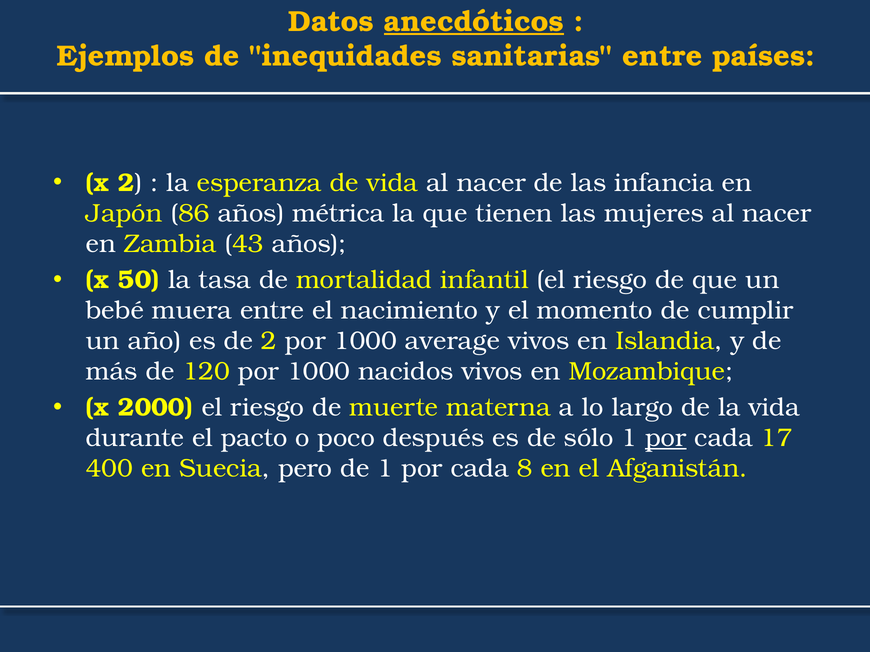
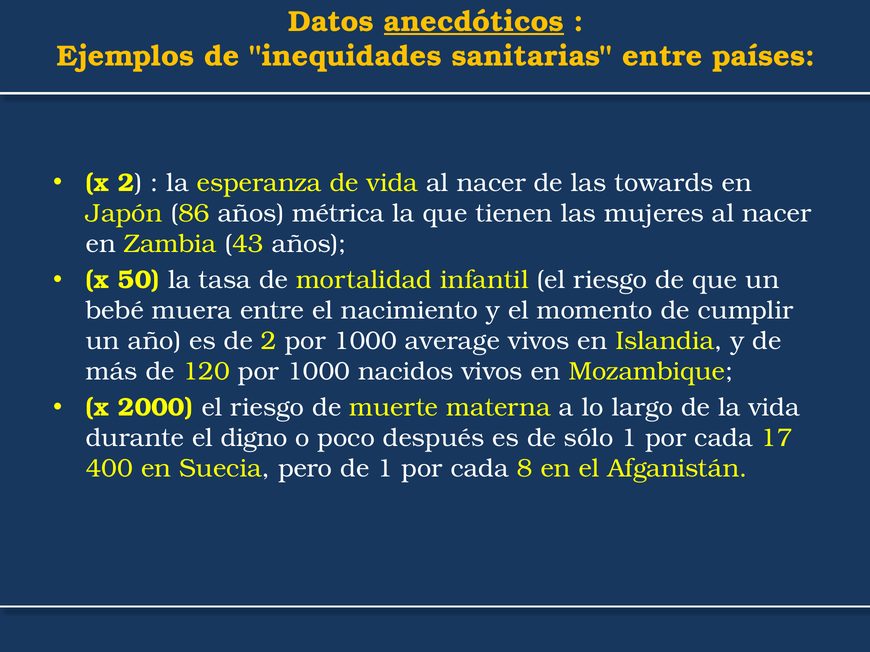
infancia: infancia -> towards
pacto: pacto -> digno
por at (666, 438) underline: present -> none
